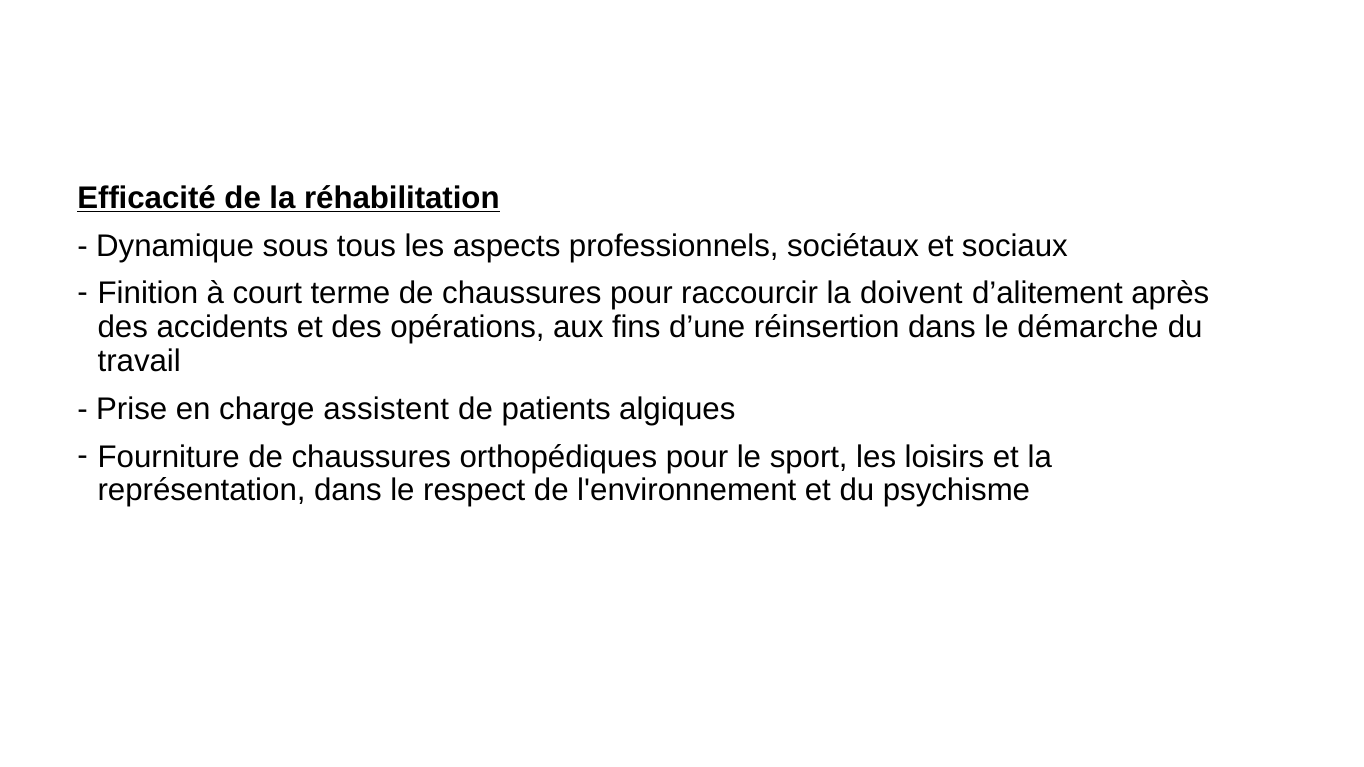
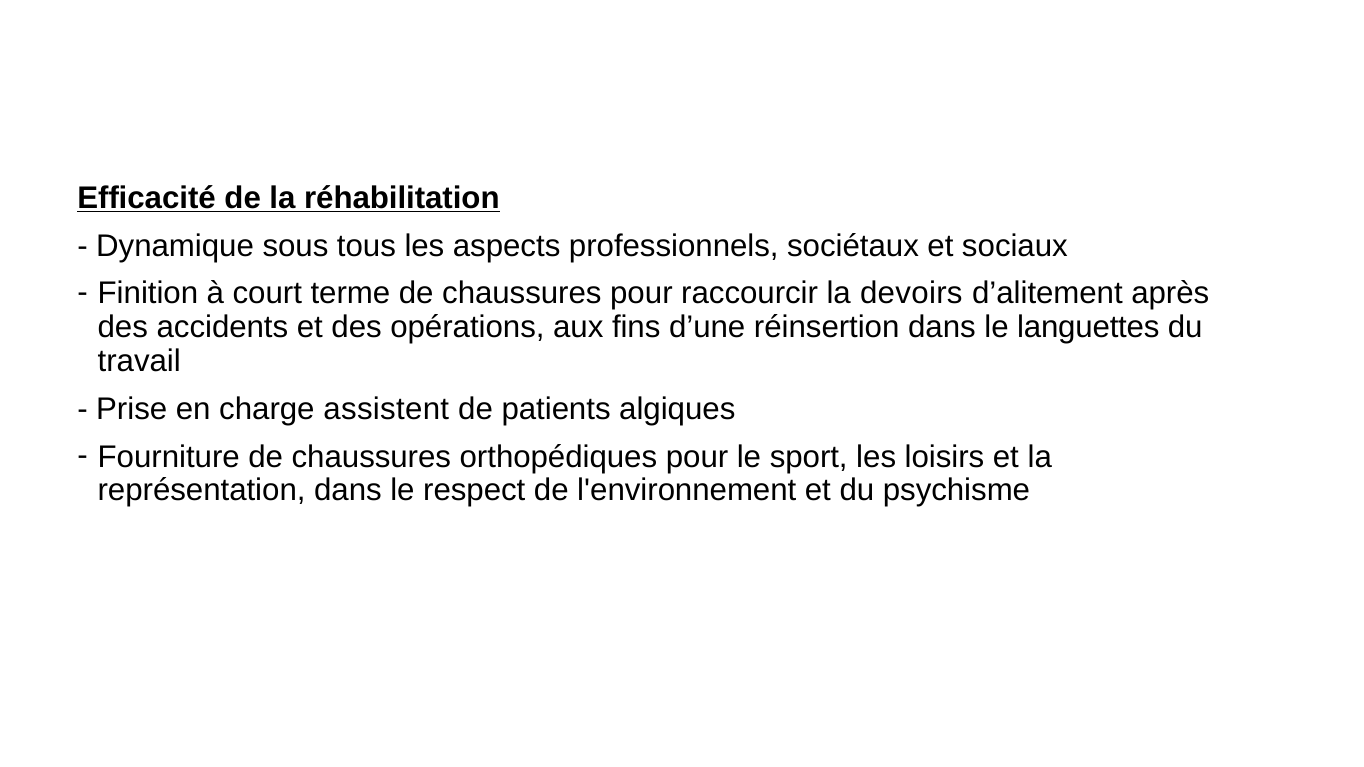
doivent: doivent -> devoirs
démarche: démarche -> languettes
